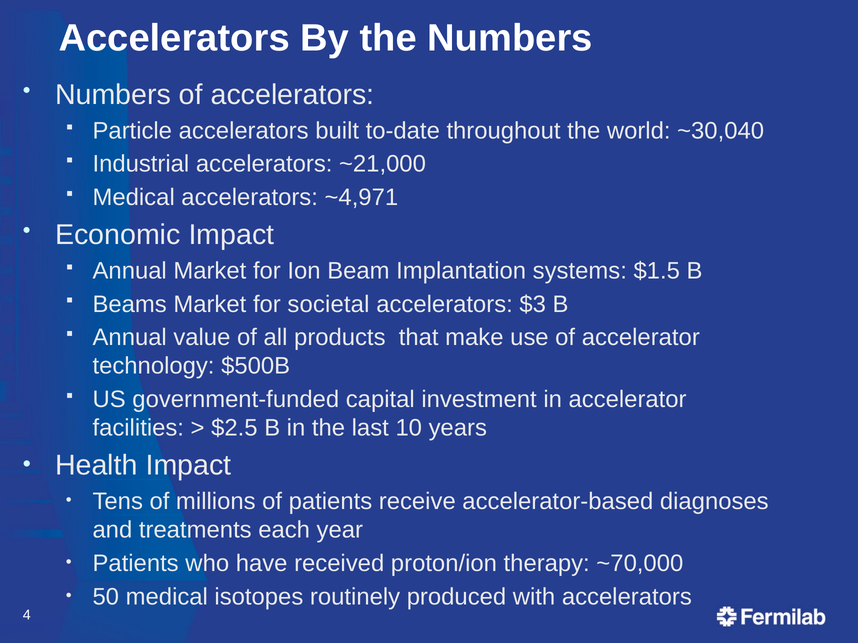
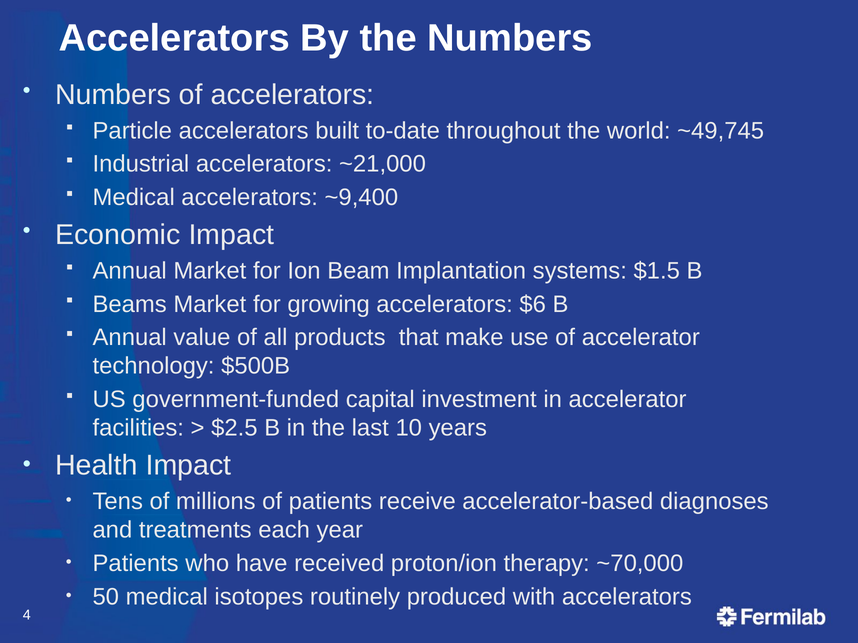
~30,040: ~30,040 -> ~49,745
~4,971: ~4,971 -> ~9,400
societal: societal -> growing
$3: $3 -> $6
